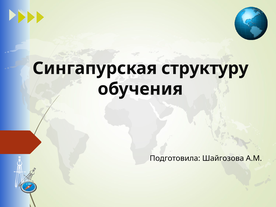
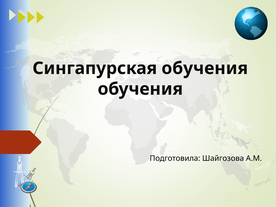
Сингапурская структуру: структуру -> обучения
